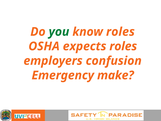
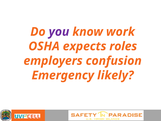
you colour: green -> purple
know roles: roles -> work
make: make -> likely
